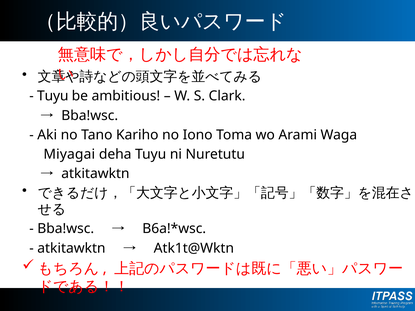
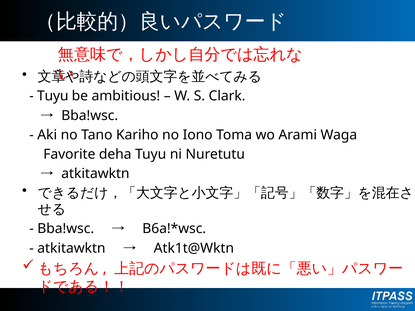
Miyagai: Miyagai -> Favorite
